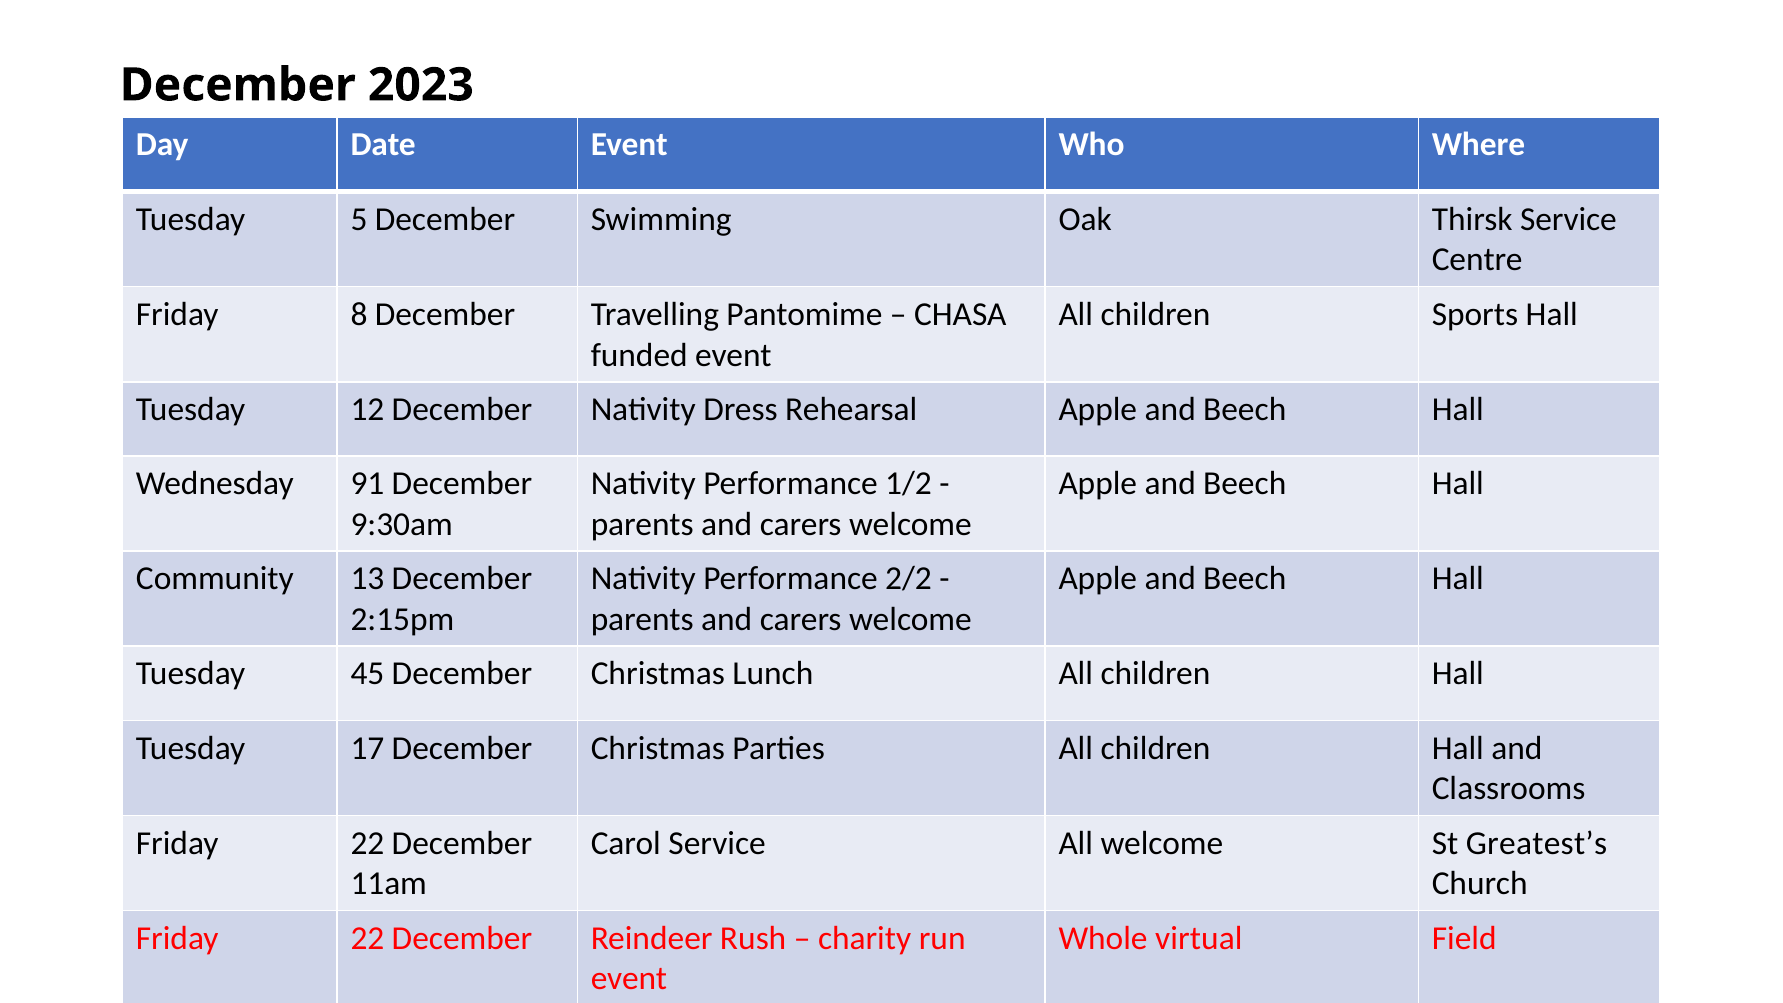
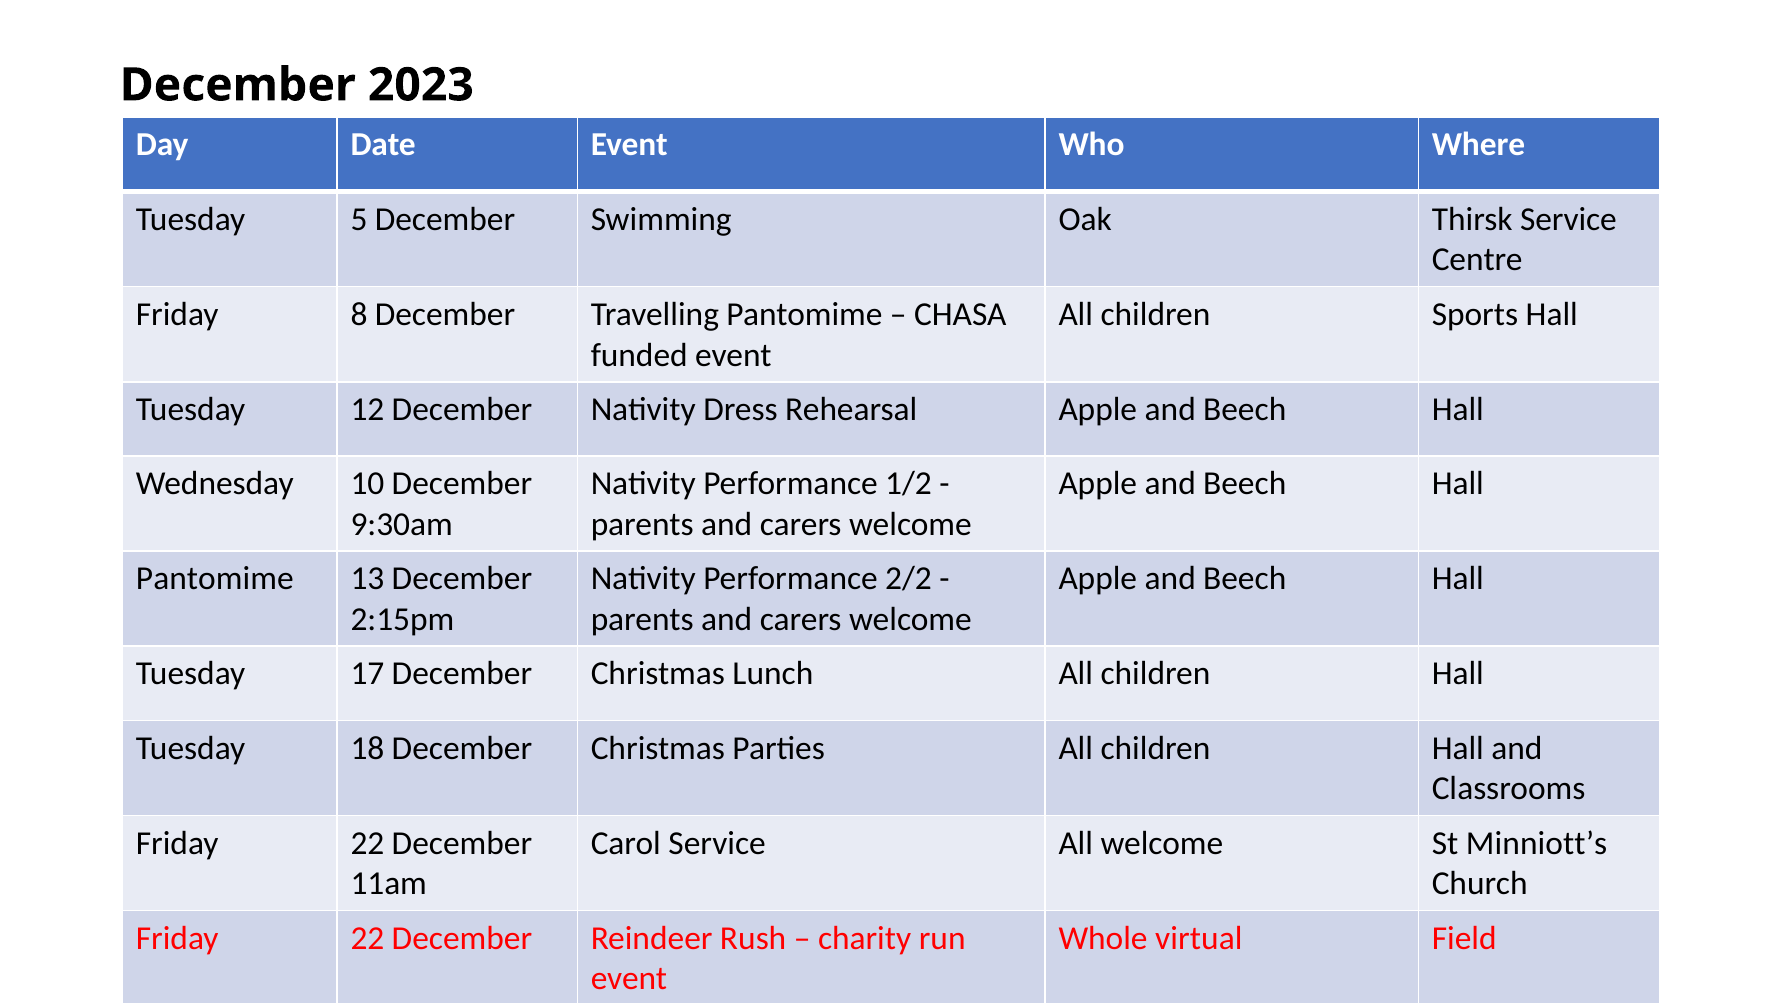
91: 91 -> 10
Community at (215, 579): Community -> Pantomime
45: 45 -> 17
17: 17 -> 18
Greatest’s: Greatest’s -> Minniott’s
